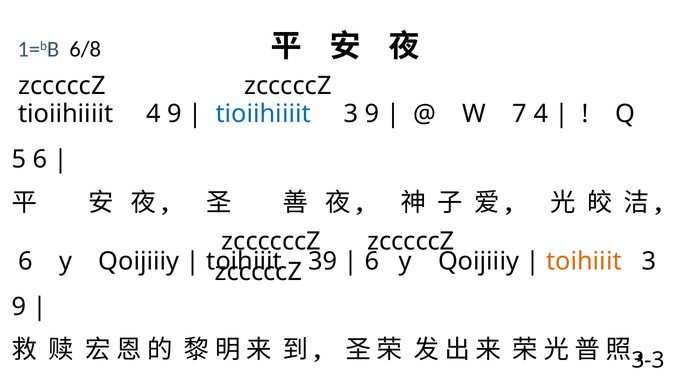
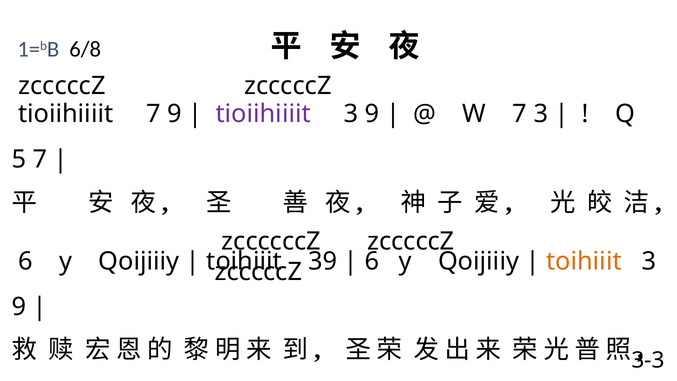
tioiihiiiit 4: 4 -> 7
tioiihiiiit at (263, 114) colour: blue -> purple
7 4: 4 -> 3
5 6: 6 -> 7
